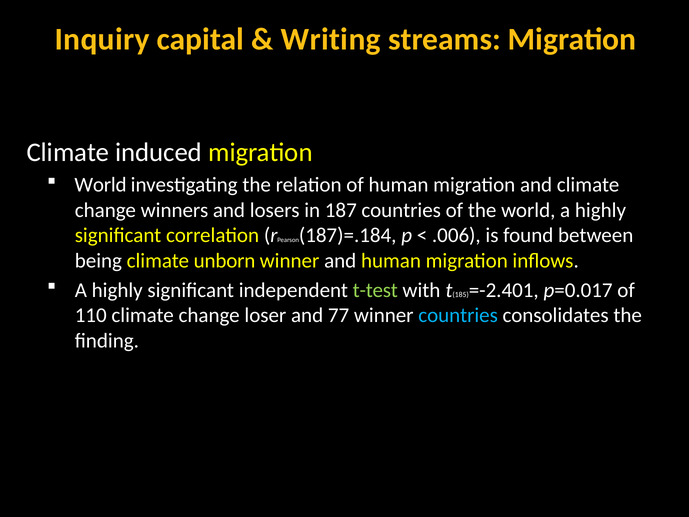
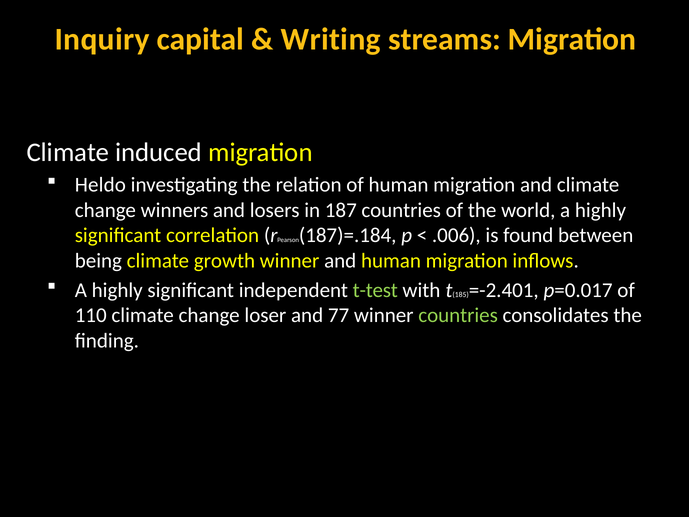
World at (101, 185): World -> Heldo
unborn: unborn -> growth
countries at (458, 315) colour: light blue -> light green
